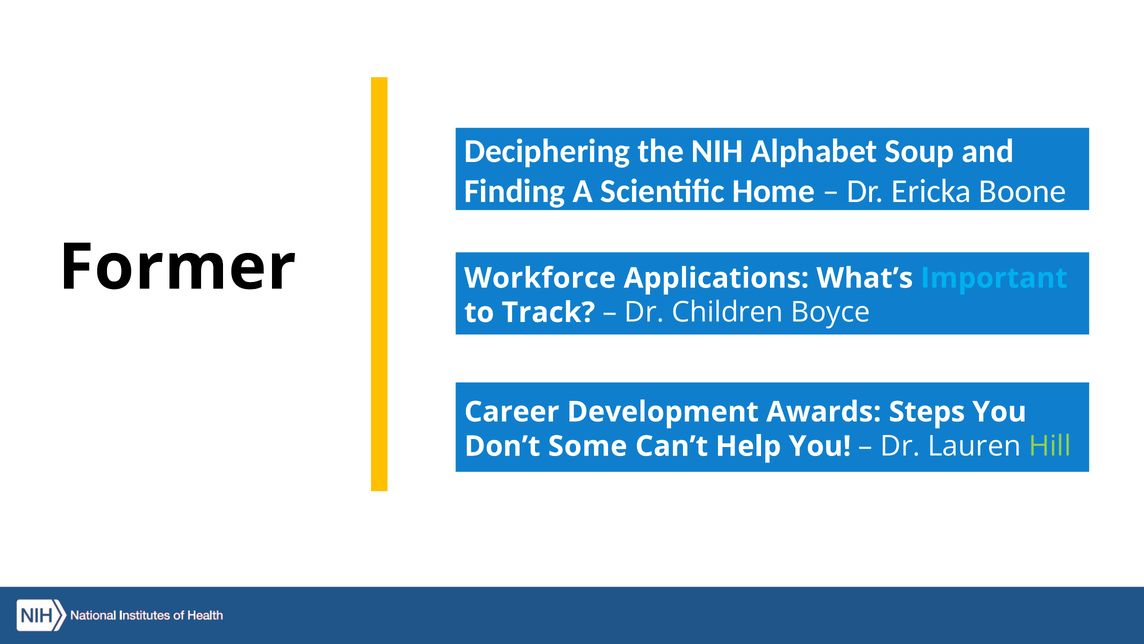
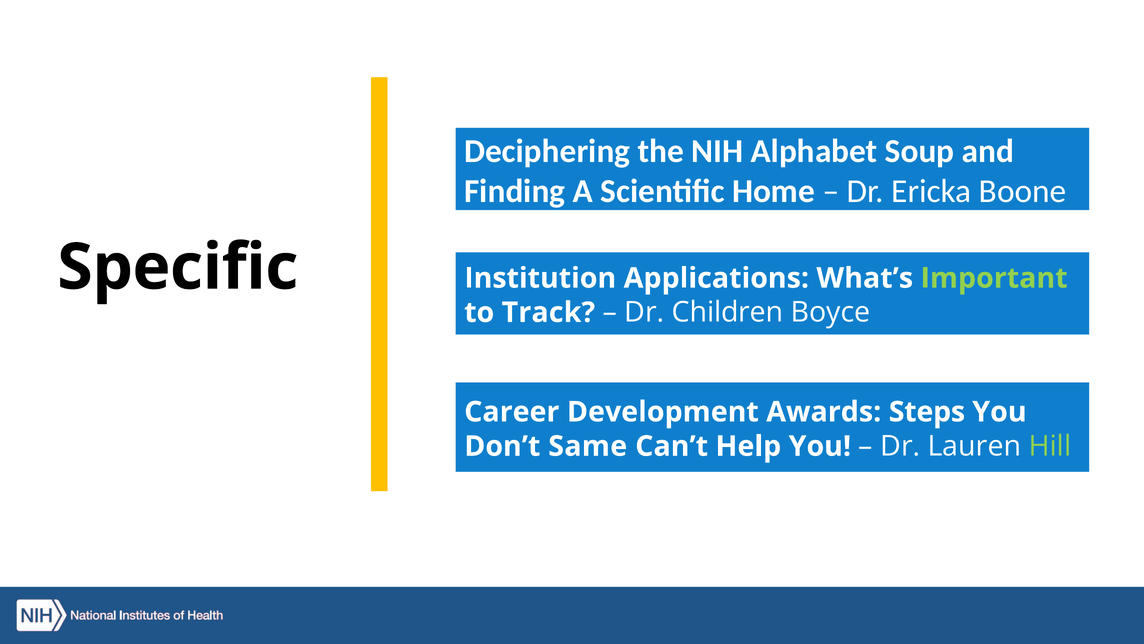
Former: Former -> Specific
Workforce: Workforce -> Institution
Important colour: light blue -> light green
Some: Some -> Same
